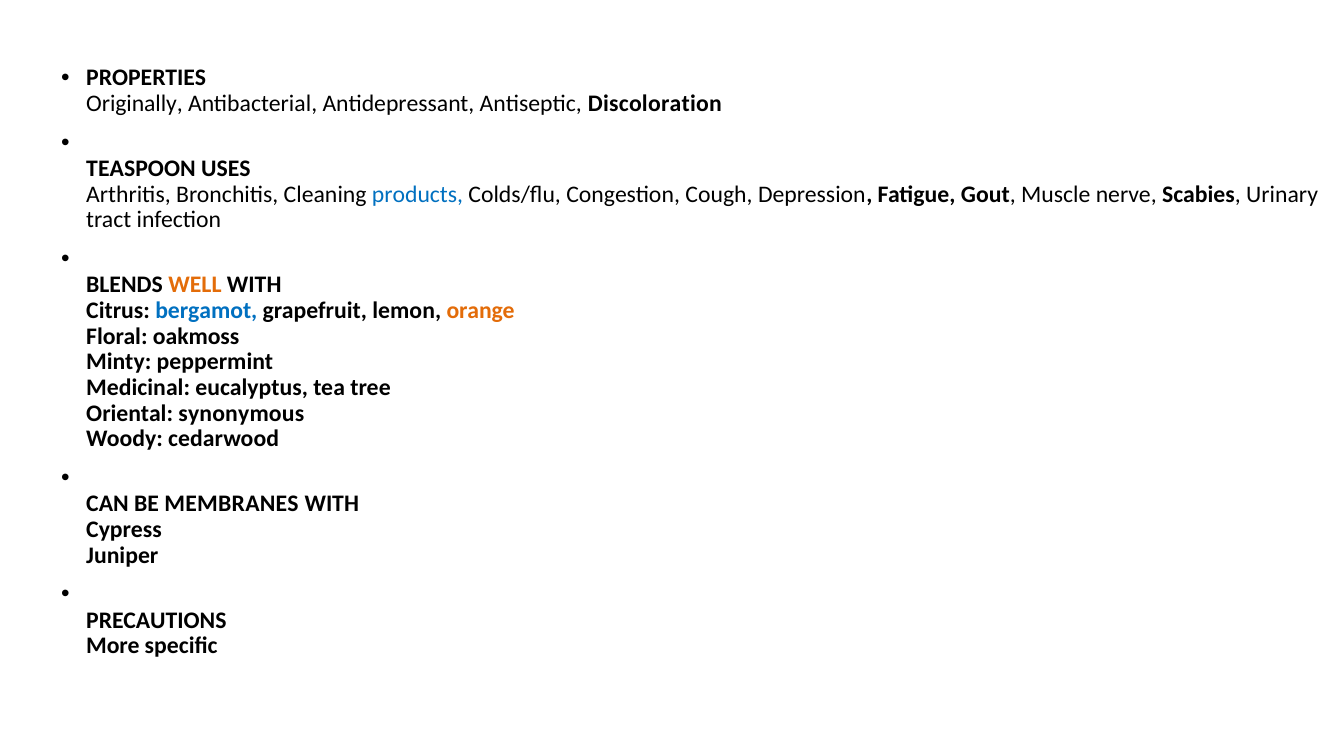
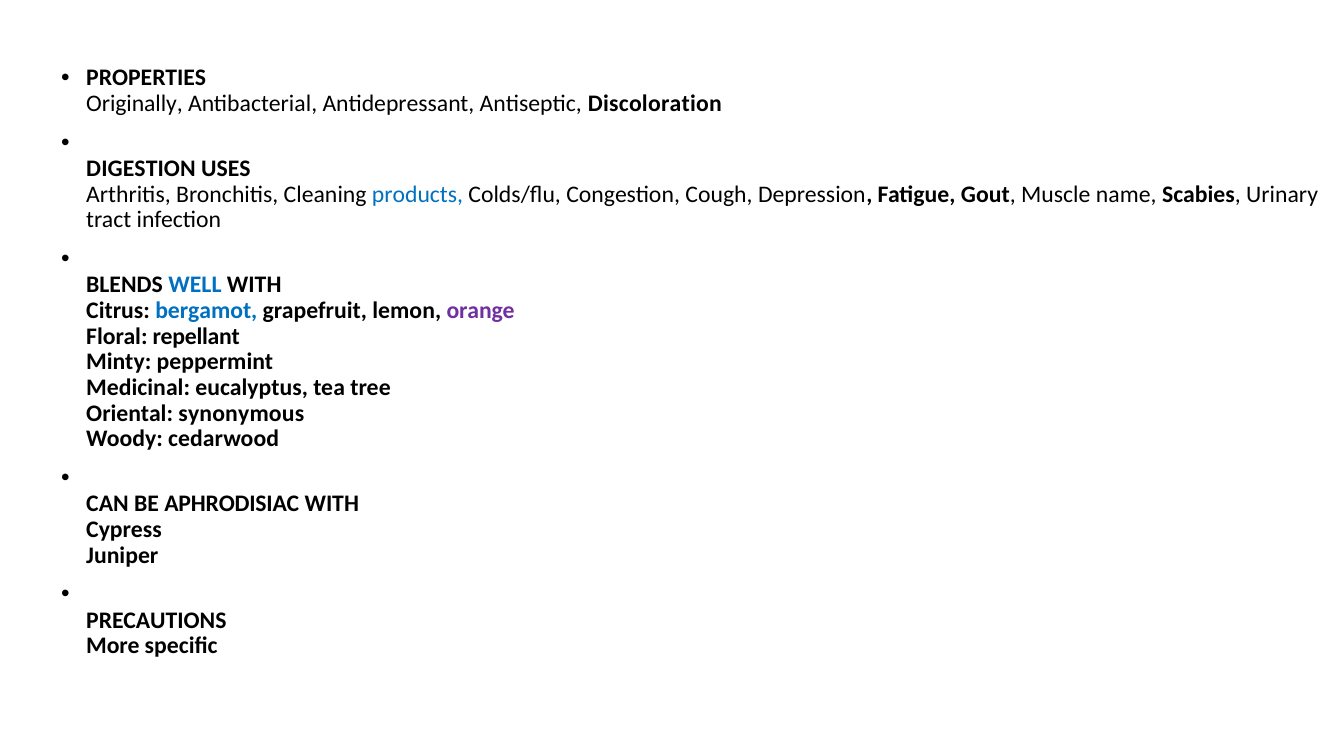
TEASPOON: TEASPOON -> DIGESTION
nerve: nerve -> name
WELL colour: orange -> blue
orange colour: orange -> purple
oakmoss: oakmoss -> repellant
MEMBRANES: MEMBRANES -> APHRODISIAC
